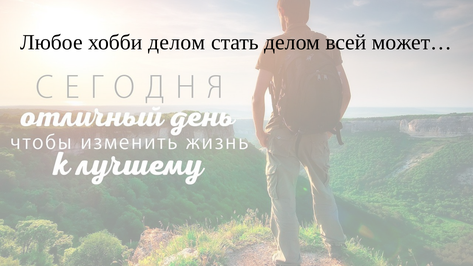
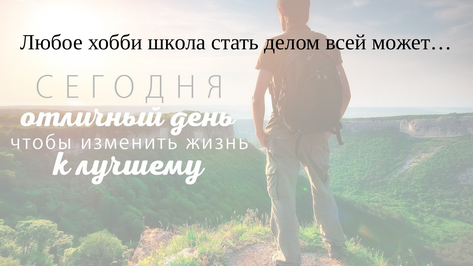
хобби делом: делом -> школа
